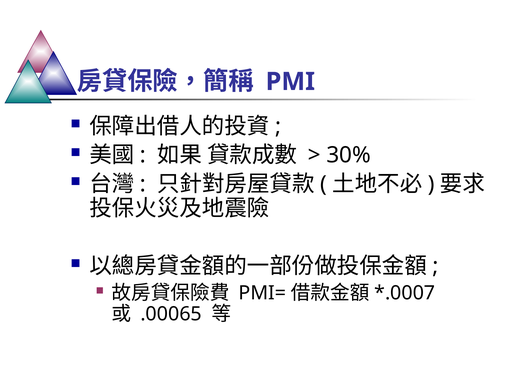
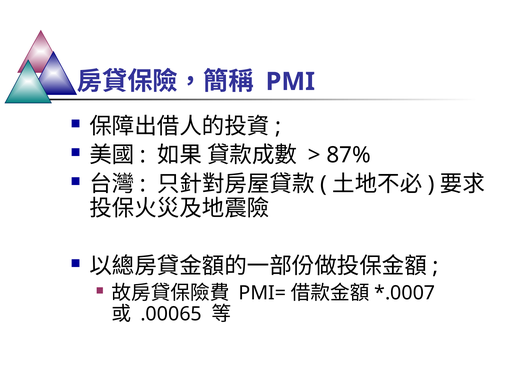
30%: 30% -> 87%
